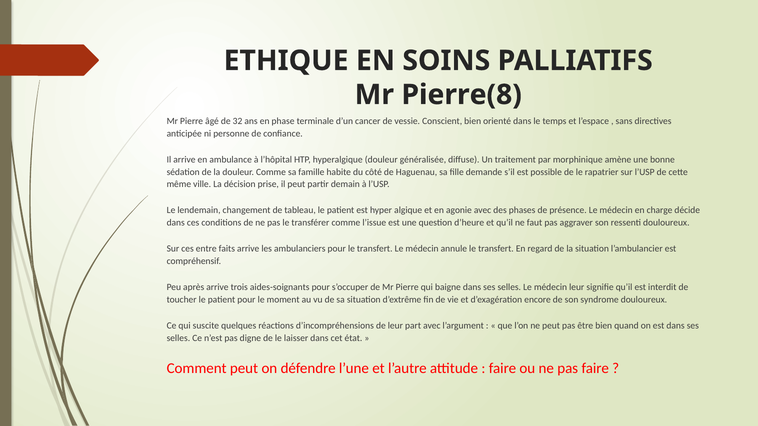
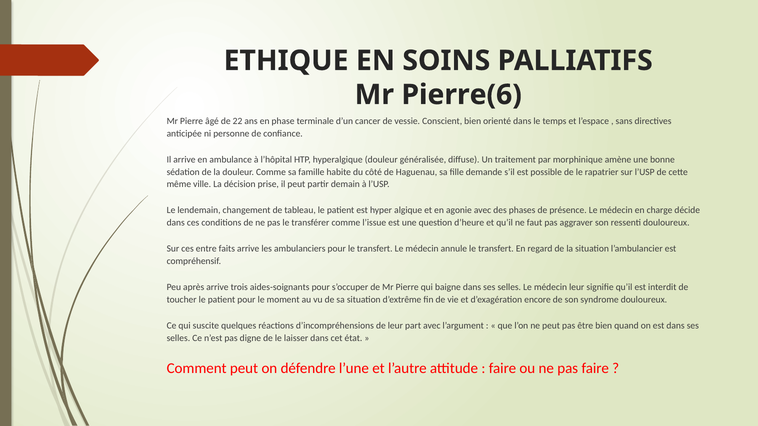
Pierre(8: Pierre(8 -> Pierre(6
32: 32 -> 22
